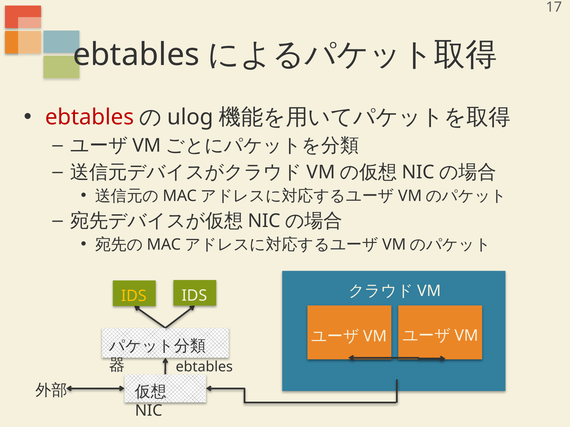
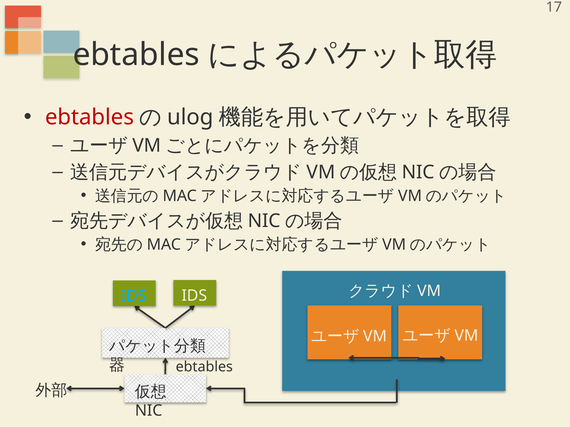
IDS at (134, 296) colour: yellow -> light blue
